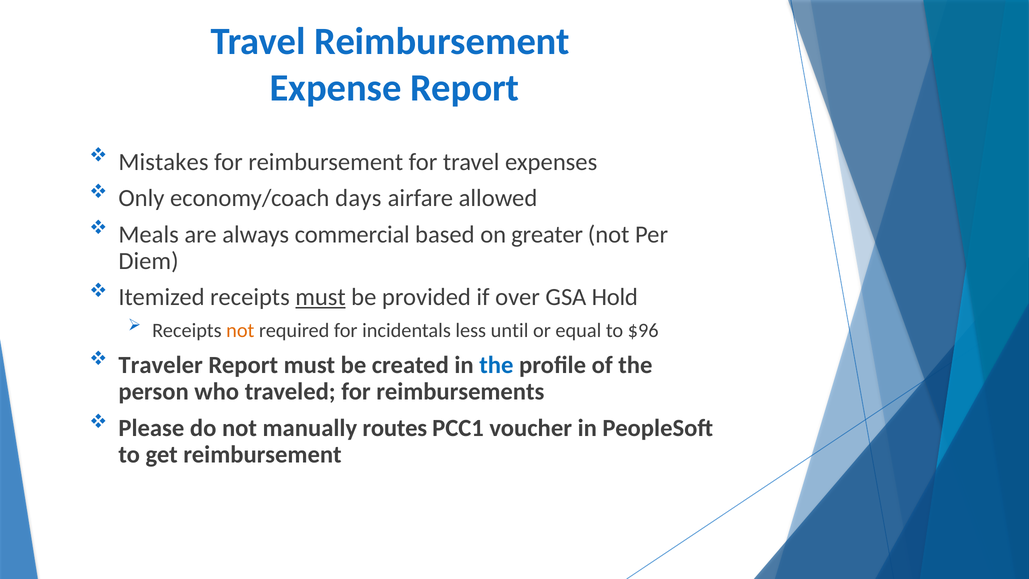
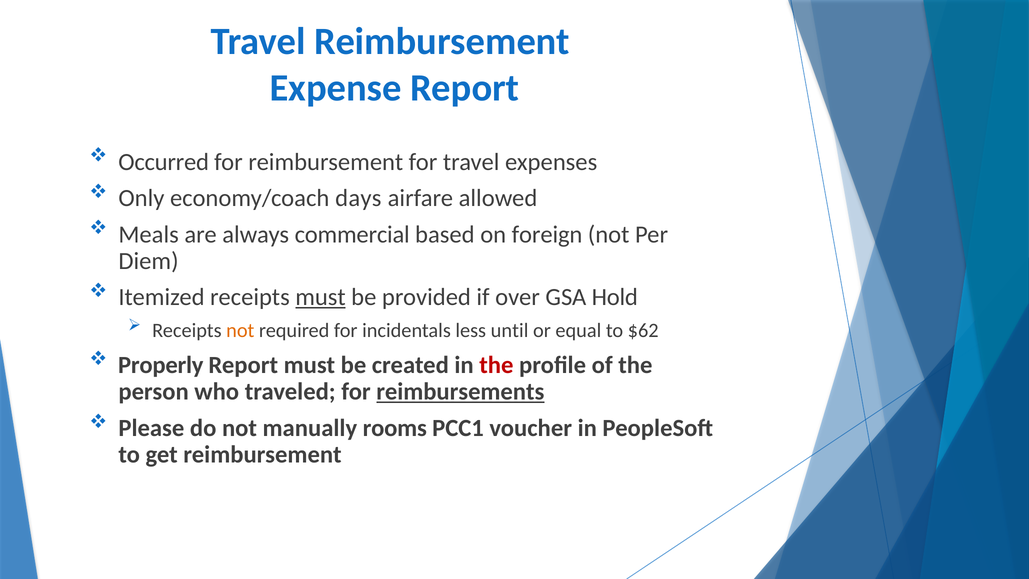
Mistakes: Mistakes -> Occurred
greater: greater -> foreign
$96: $96 -> $62
Traveler: Traveler -> Properly
the at (496, 365) colour: blue -> red
reimbursements underline: none -> present
routes: routes -> rooms
